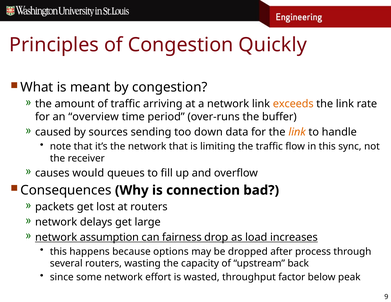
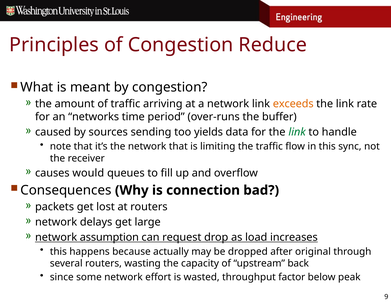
Quickly: Quickly -> Reduce
overview: overview -> networks
down: down -> yields
link at (297, 132) colour: orange -> green
fairness: fairness -> request
options: options -> actually
process: process -> original
